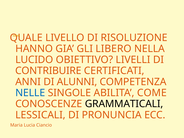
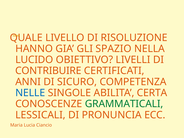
LIBERO: LIBERO -> SPAZIO
ALUNNI: ALUNNI -> SICURO
COME: COME -> CERTA
GRAMMATICALI colour: black -> green
